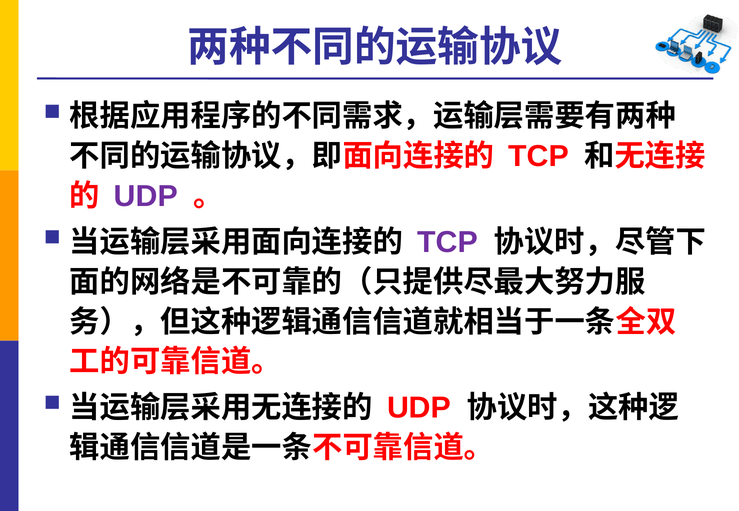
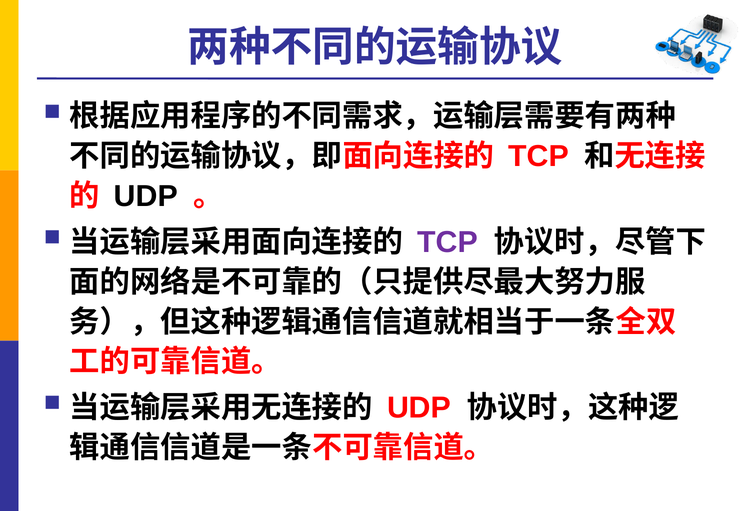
UDP at (146, 197) colour: purple -> black
